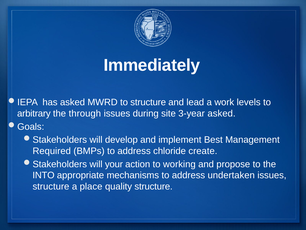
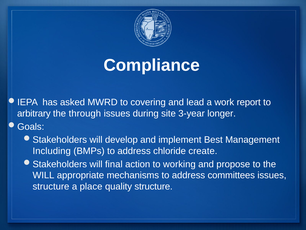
Immediately: Immediately -> Compliance
to structure: structure -> covering
levels: levels -> report
3-year asked: asked -> longer
Required: Required -> Including
your: your -> final
INTO at (44, 175): INTO -> WILL
undertaken: undertaken -> committees
